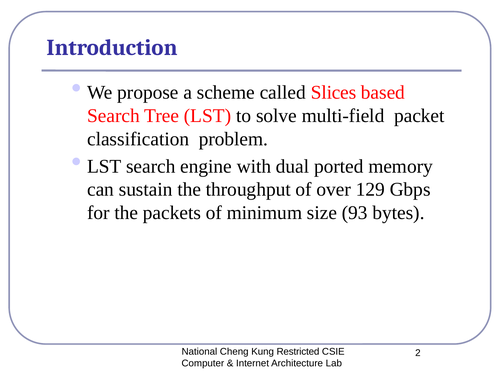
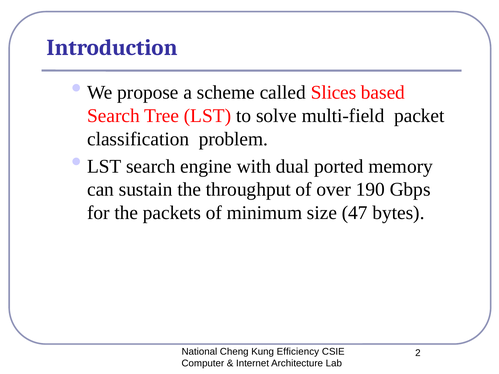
129: 129 -> 190
93: 93 -> 47
Restricted: Restricted -> Efficiency
